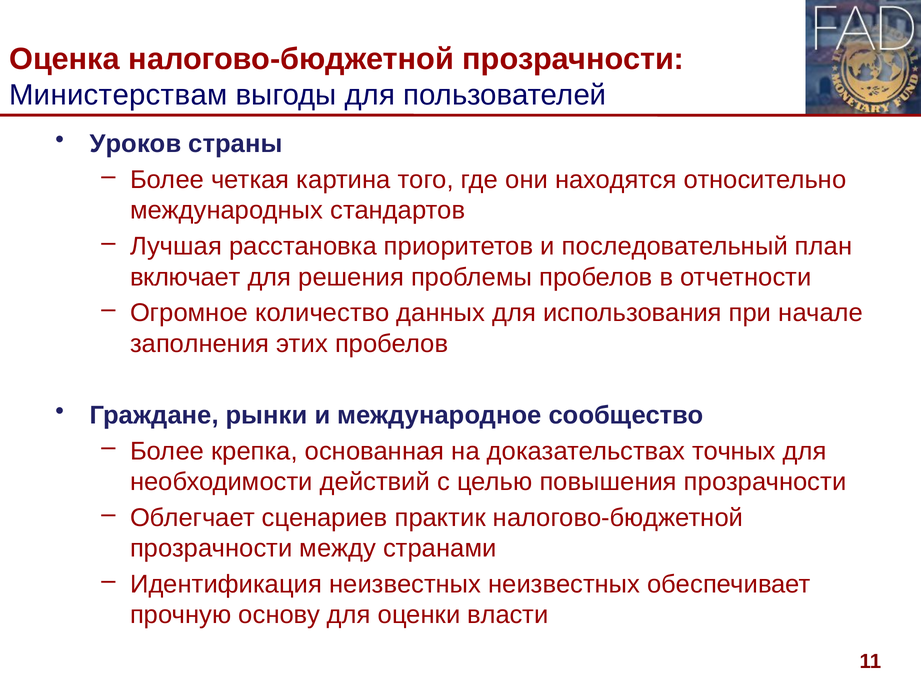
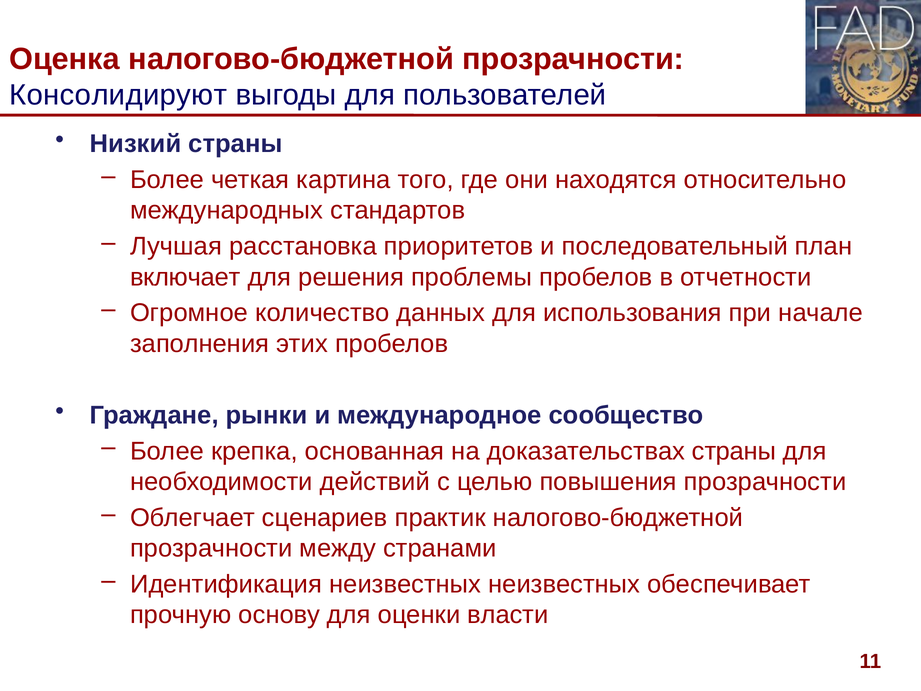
Министерствам: Министерствам -> Консолидируют
Уроков: Уроков -> Низкий
доказательствах точных: точных -> страны
